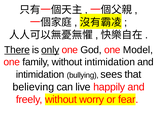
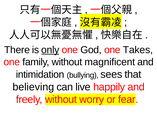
There underline: present -> none
Model: Model -> Takes
without intimidation: intimidation -> magnificent
